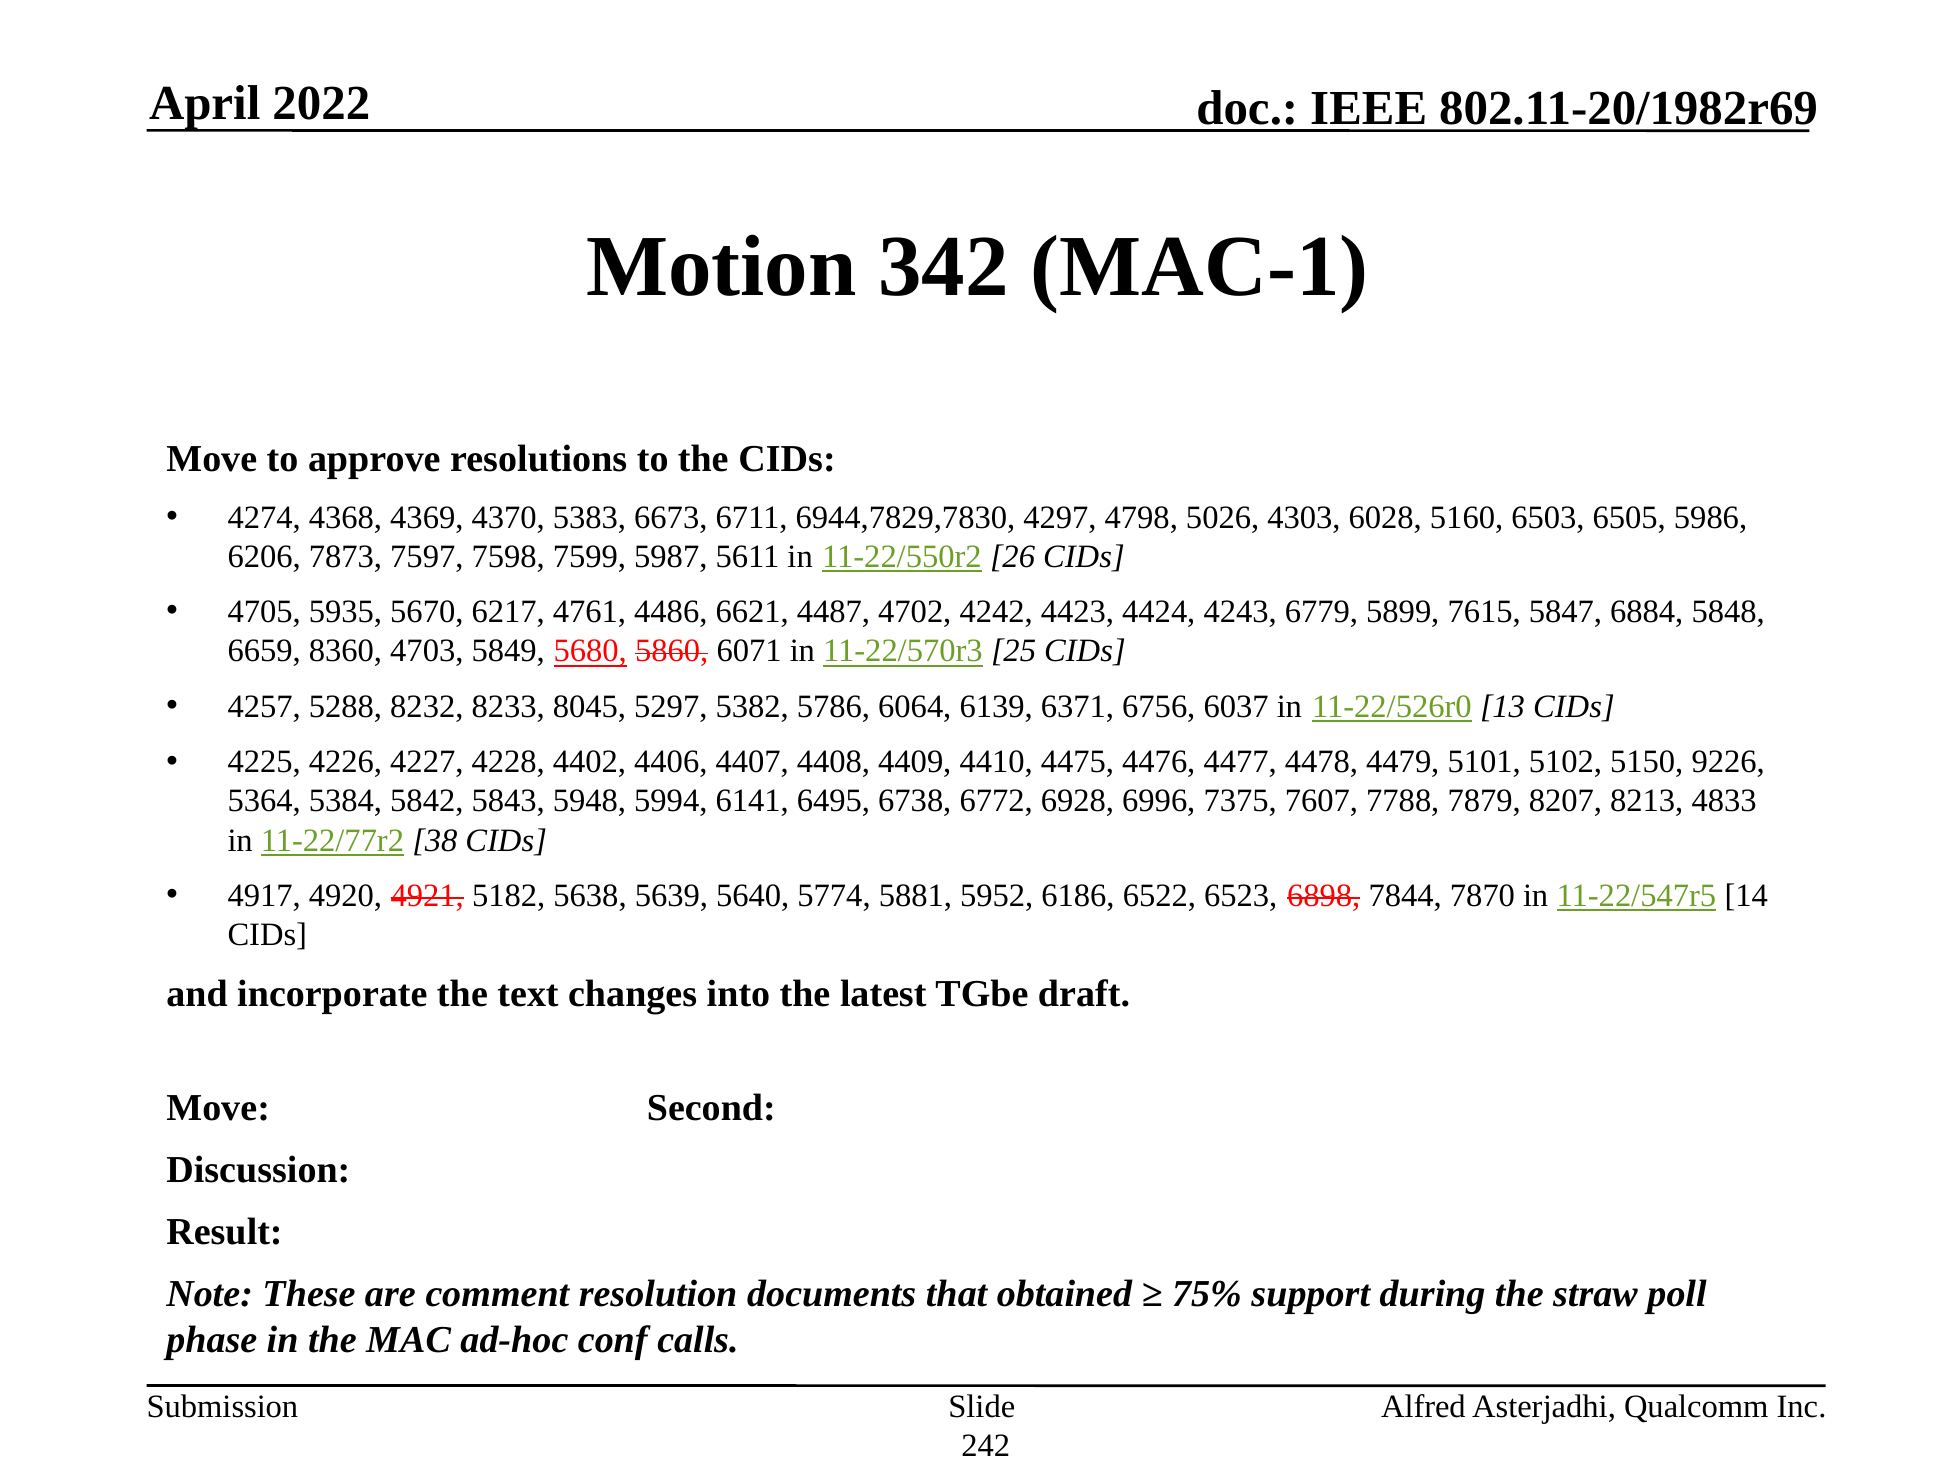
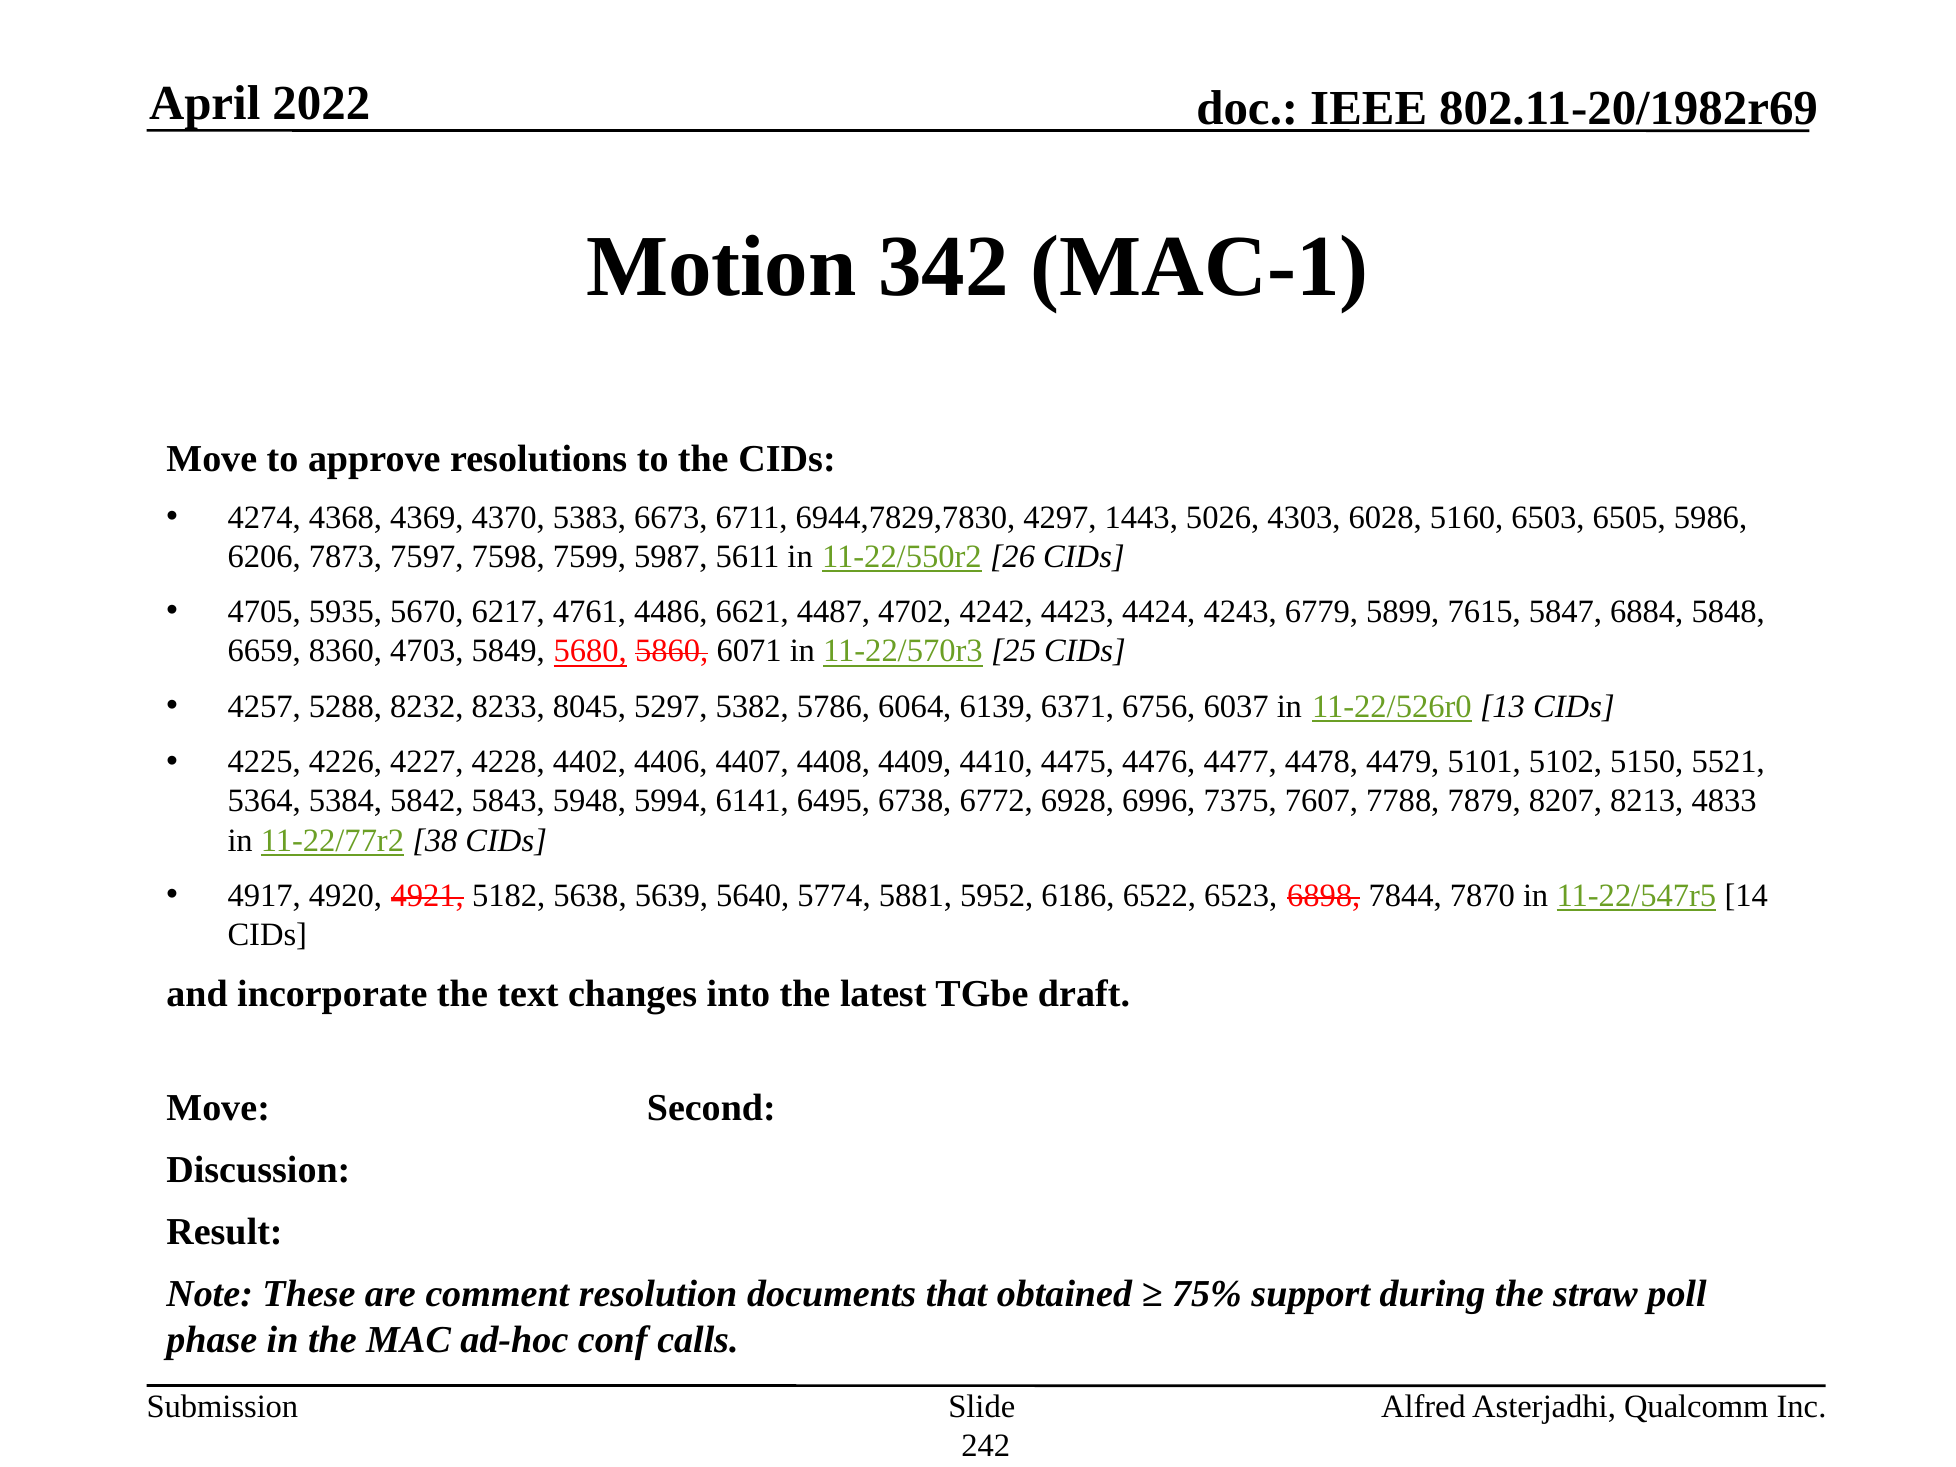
4798: 4798 -> 1443
9226: 9226 -> 5521
